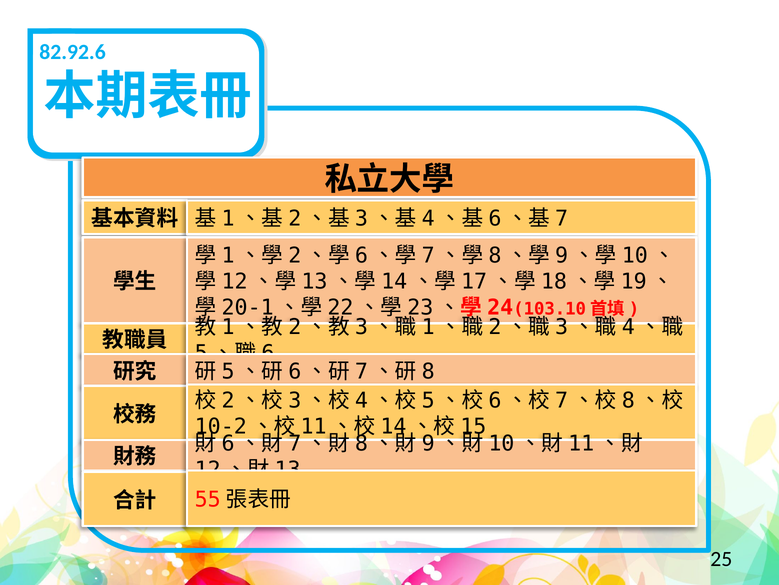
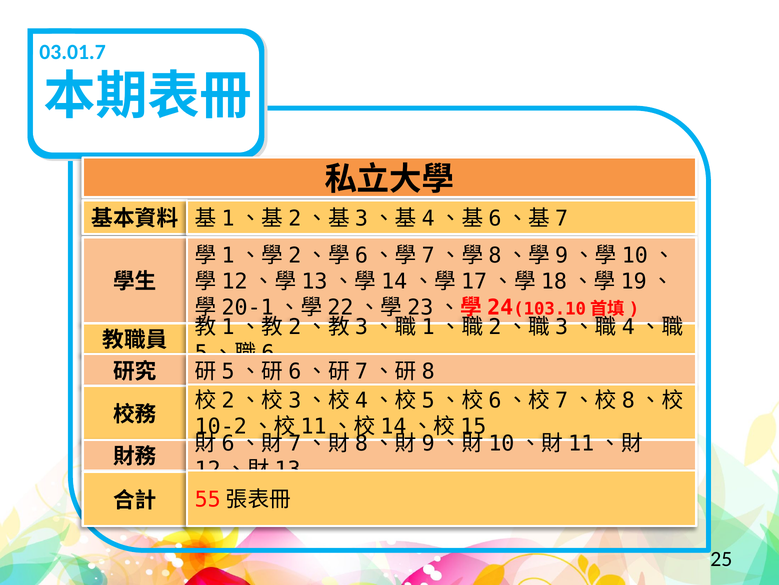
82.92.6: 82.92.6 -> 03.01.7
